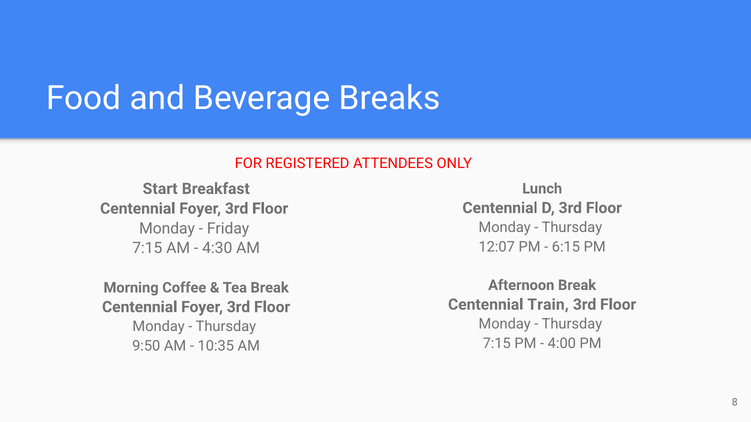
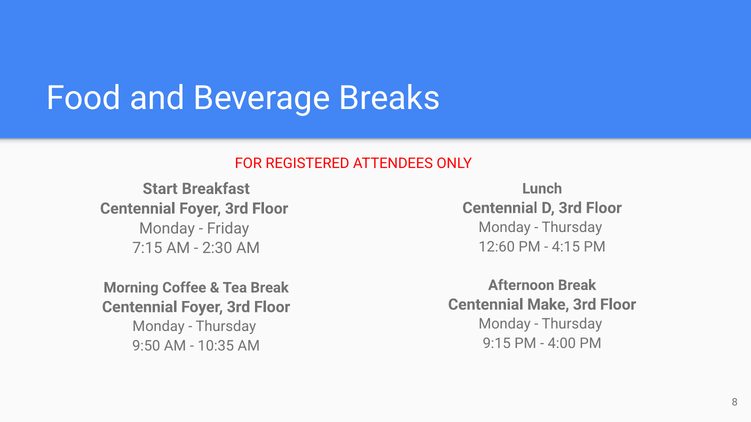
12:07: 12:07 -> 12:60
6:15: 6:15 -> 4:15
4:30: 4:30 -> 2:30
Train: Train -> Make
7:15 at (497, 344): 7:15 -> 9:15
